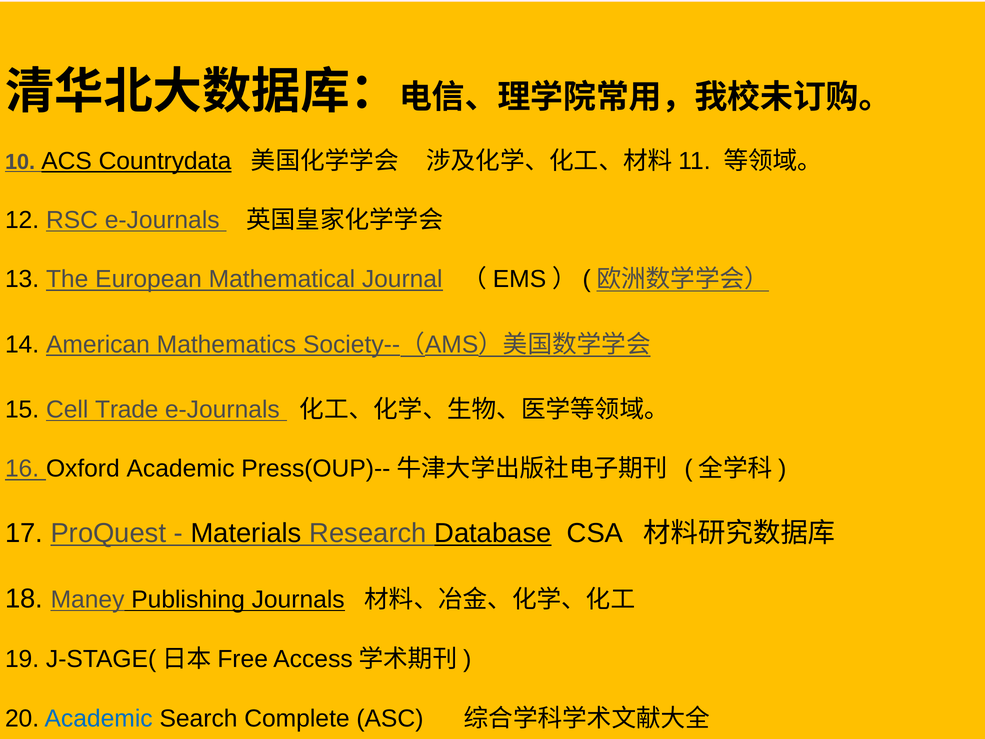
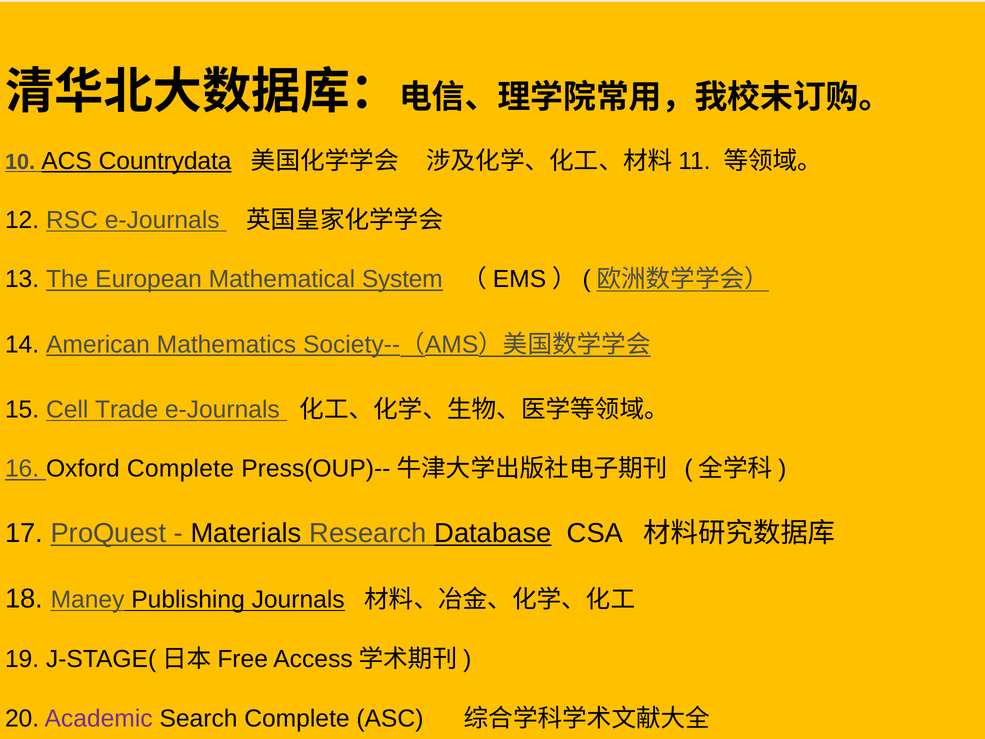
Journal: Journal -> System
Oxford Academic: Academic -> Complete
Academic at (99, 718) colour: blue -> purple
